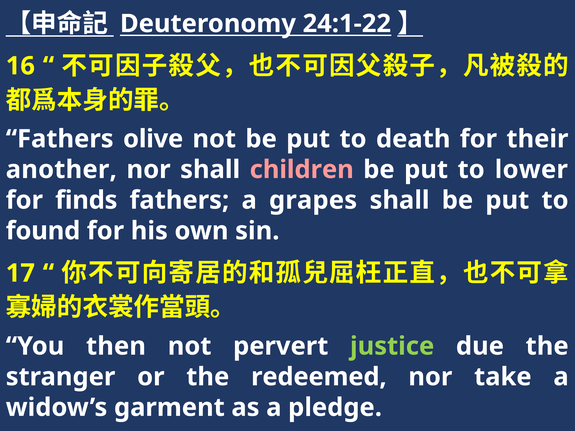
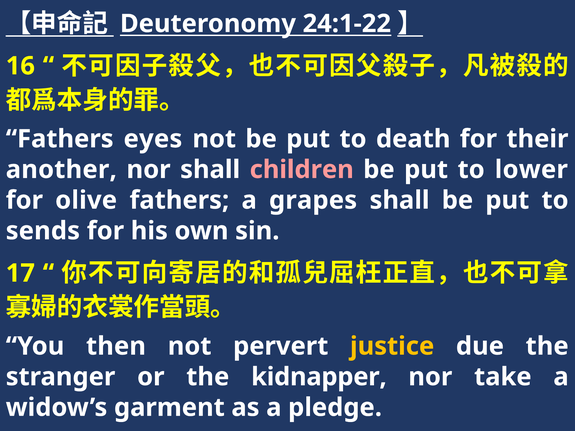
olive: olive -> eyes
finds: finds -> olive
found: found -> sends
justice colour: light green -> yellow
redeemed: redeemed -> kidnapper
